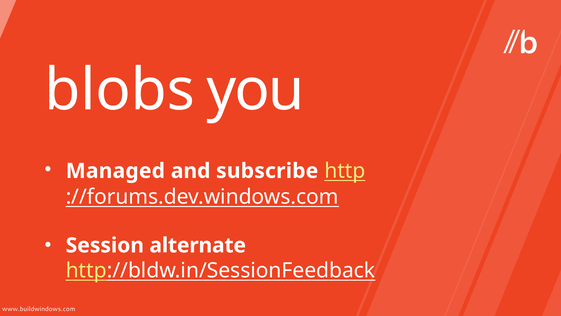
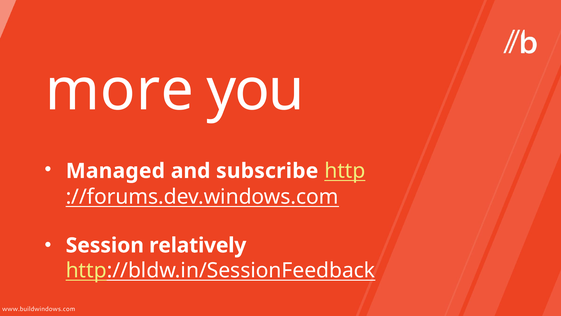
blobs: blobs -> more
alternate: alternate -> relatively
